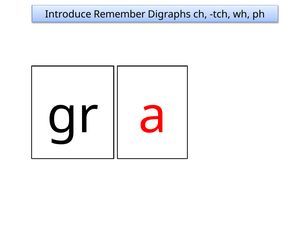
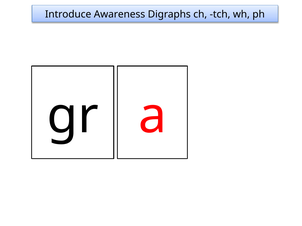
Remember: Remember -> Awareness
